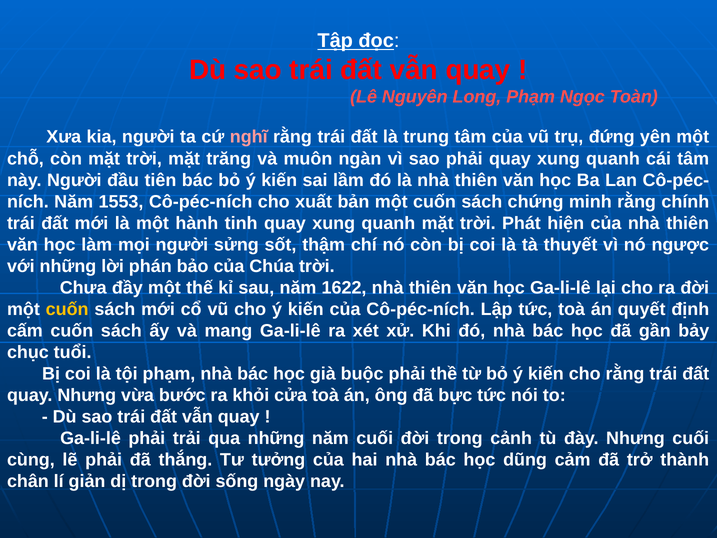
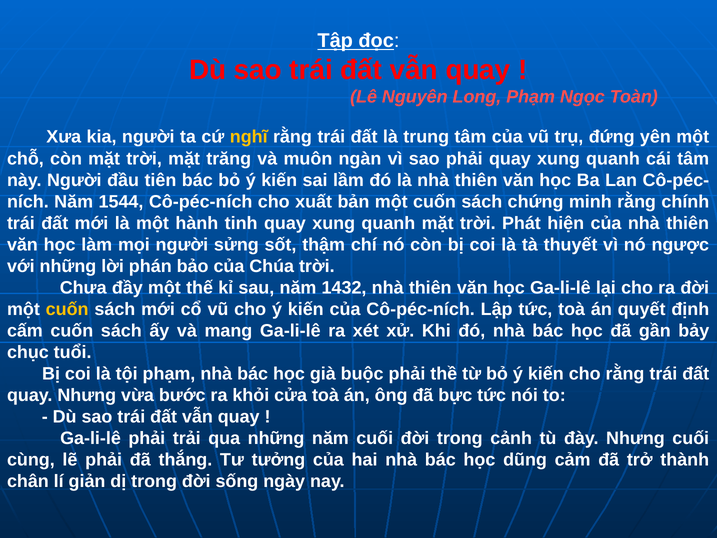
nghĩ colour: pink -> yellow
1553: 1553 -> 1544
1622: 1622 -> 1432
